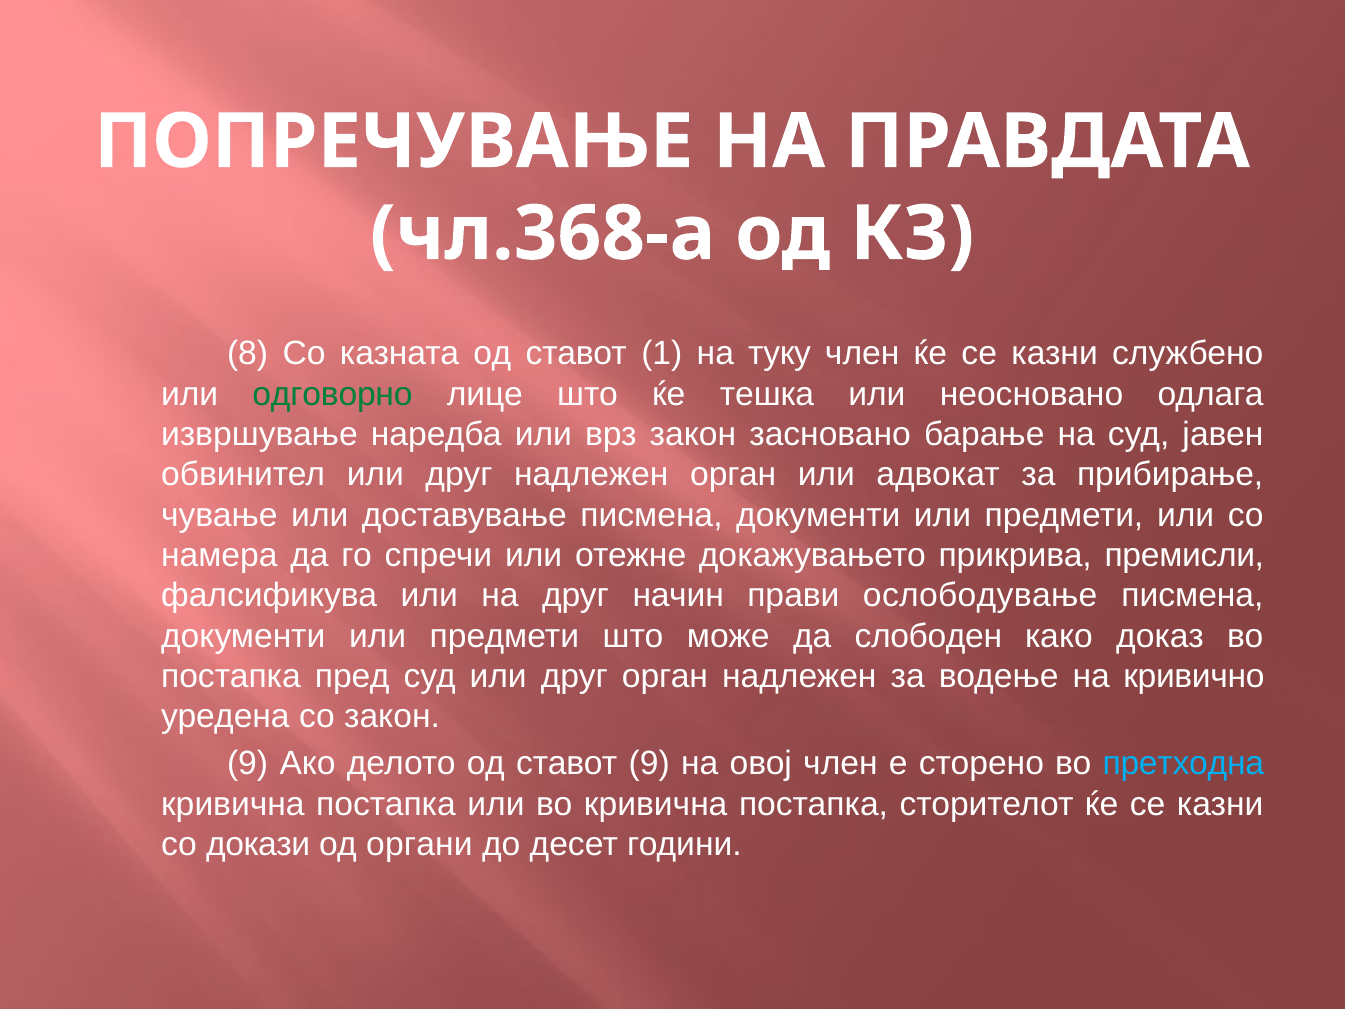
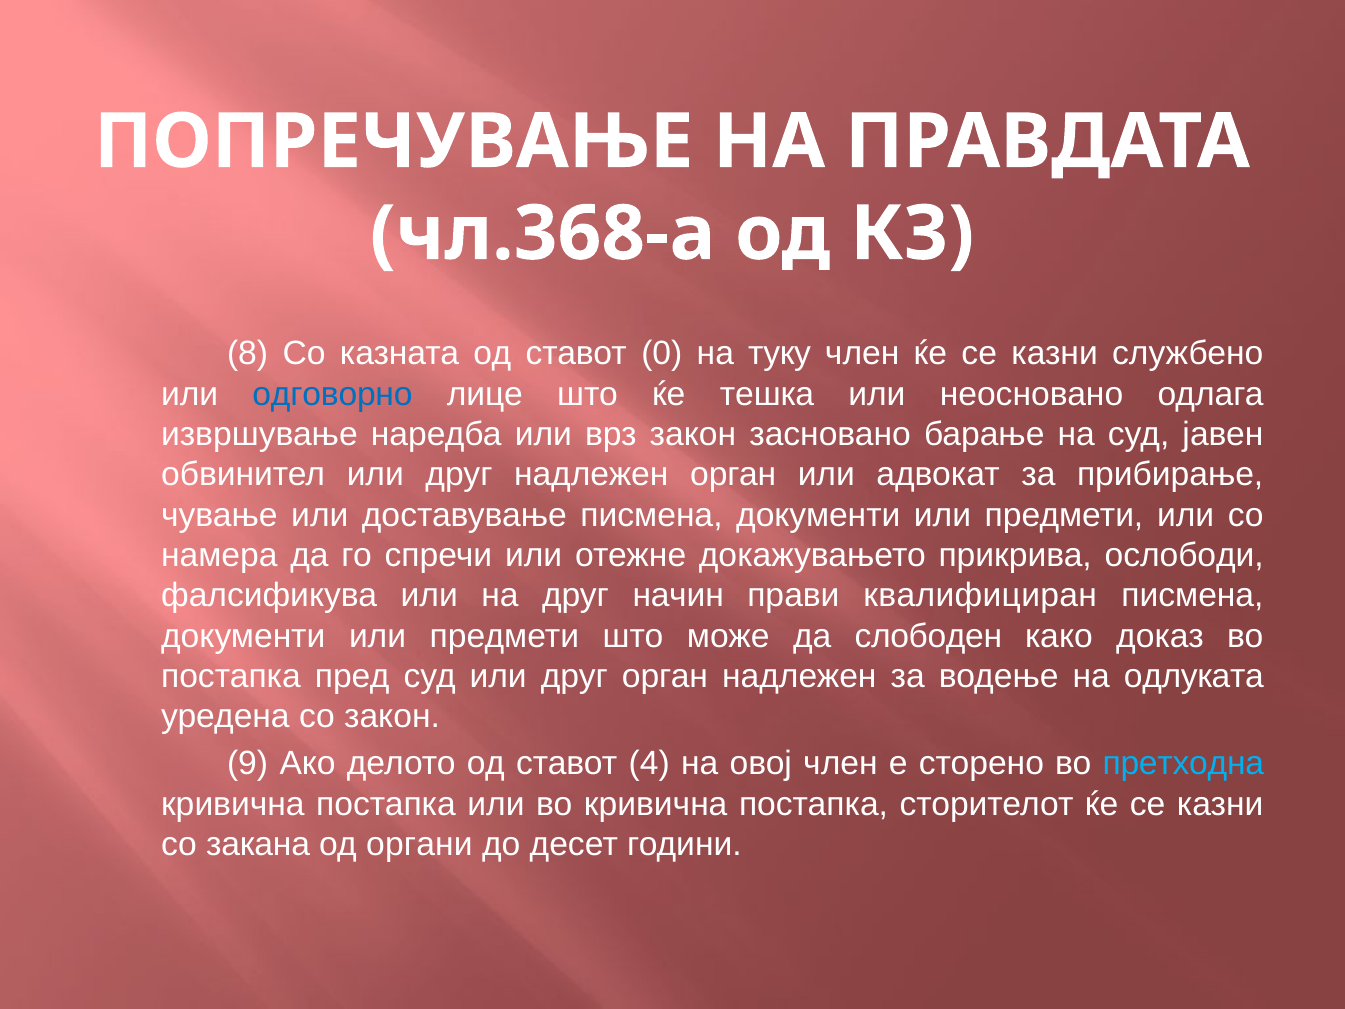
1: 1 -> 0
одговорно colour: green -> blue
премисли: премисли -> ослободи
ослободување: ослободување -> квалифициран
кривично: кривично -> одлуката
ставот 9: 9 -> 4
докази: докази -> закана
